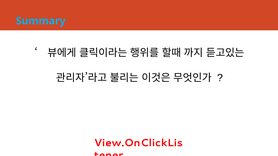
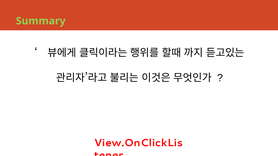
Summary colour: light blue -> light green
